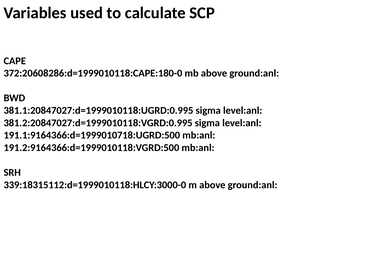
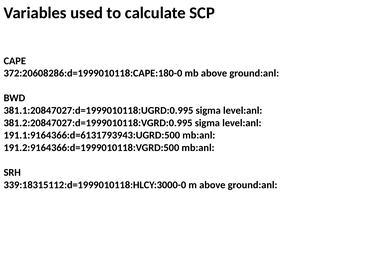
191.1:9164366:d=1999010718:UGRD:500: 191.1:9164366:d=1999010718:UGRD:500 -> 191.1:9164366:d=6131793943:UGRD:500
